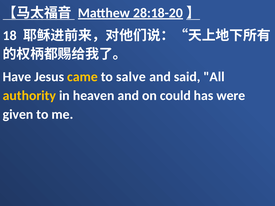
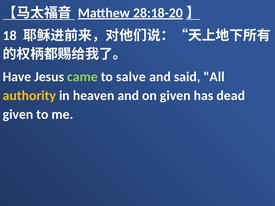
came colour: yellow -> light green
on could: could -> given
were: were -> dead
